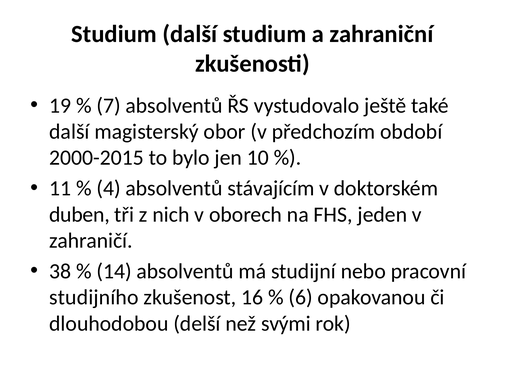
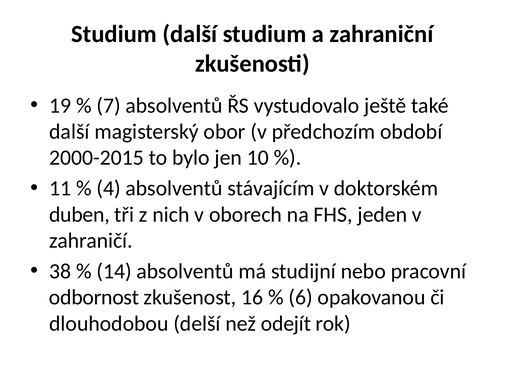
studijního: studijního -> odbornost
svými: svými -> odejít
